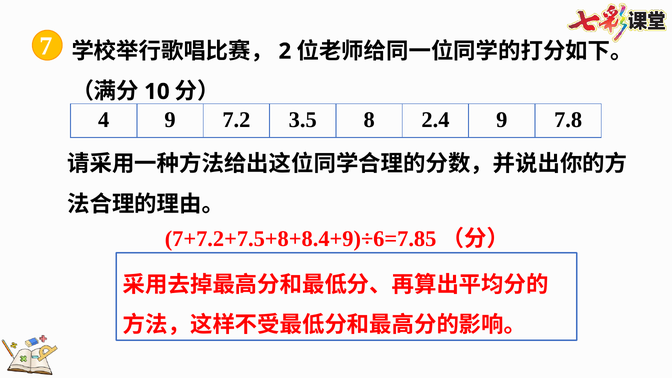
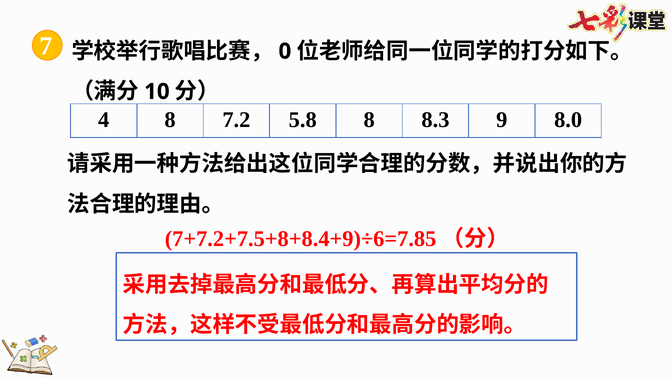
2: 2 -> 0
4 9: 9 -> 8
3.5: 3.5 -> 5.8
2.4: 2.4 -> 8.3
7.8: 7.8 -> 8.0
